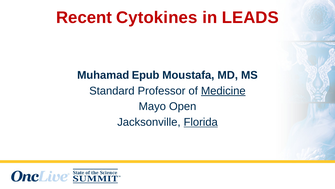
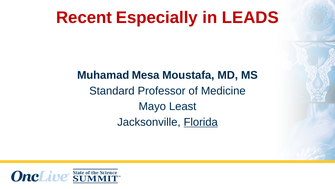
Cytokines: Cytokines -> Especially
Epub: Epub -> Mesa
Medicine underline: present -> none
Open: Open -> Least
